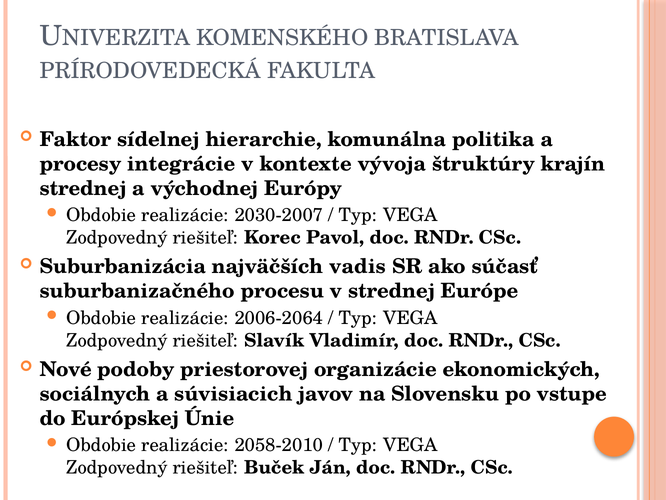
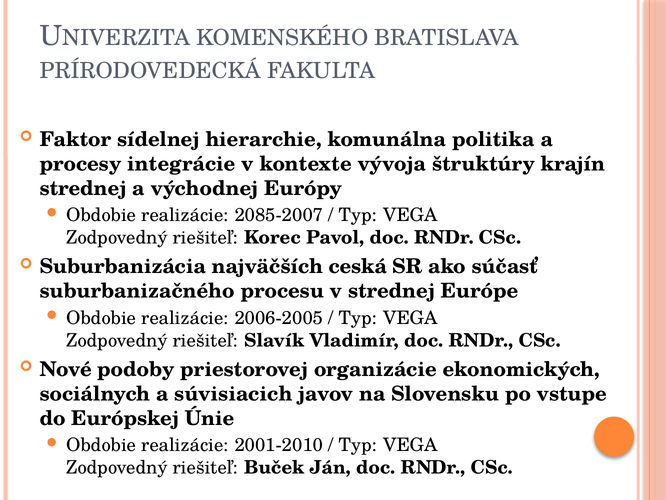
2030-2007: 2030-2007 -> 2085-2007
vadis: vadis -> ceská
2006-2064: 2006-2064 -> 2006-2005
2058-2010: 2058-2010 -> 2001-2010
